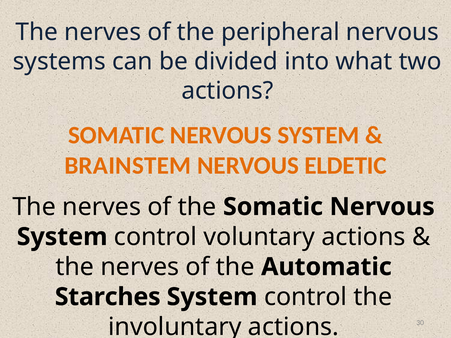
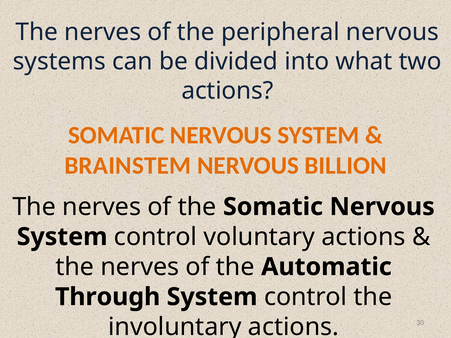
ELDETIC: ELDETIC -> BILLION
Starches: Starches -> Through
